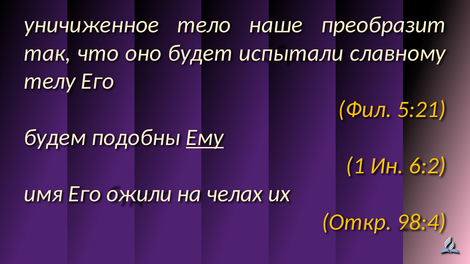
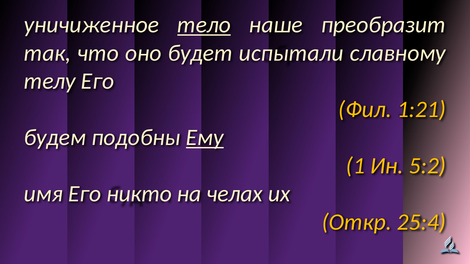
тело underline: none -> present
5:21: 5:21 -> 1:21
6:2: 6:2 -> 5:2
ожили: ожили -> никто
98:4: 98:4 -> 25:4
